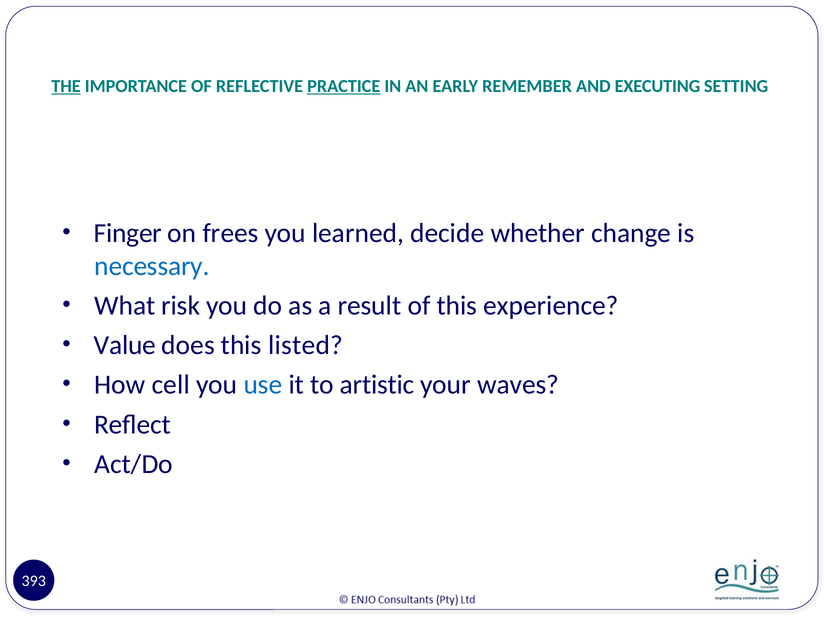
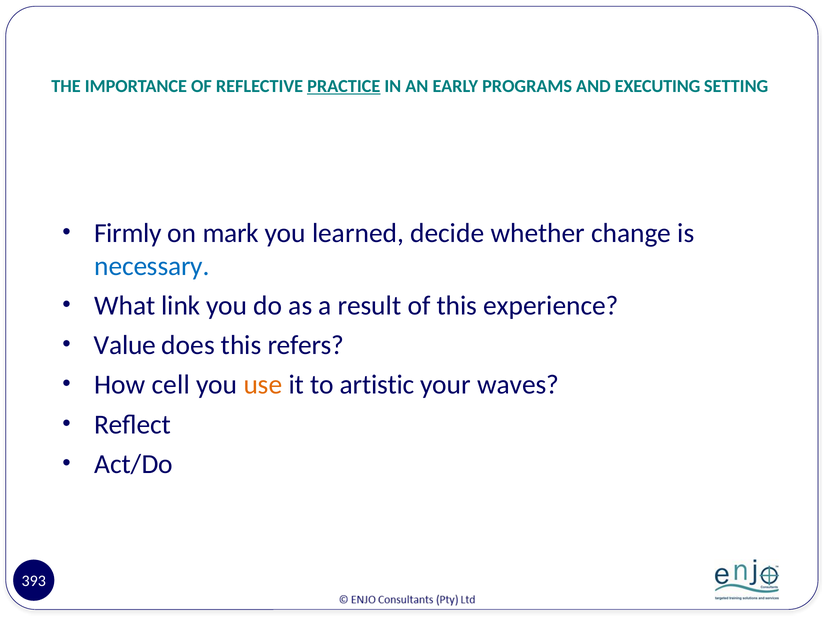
THE underline: present -> none
REMEMBER: REMEMBER -> PROGRAMS
Finger: Finger -> Firmly
frees: frees -> mark
risk: risk -> link
listed: listed -> refers
use colour: blue -> orange
